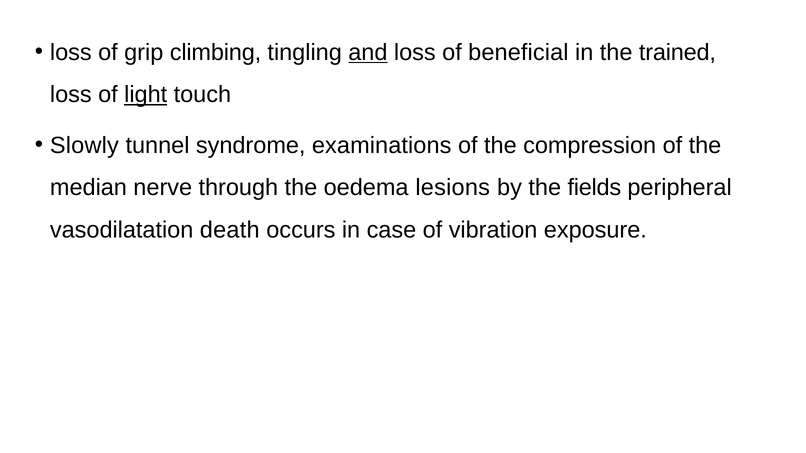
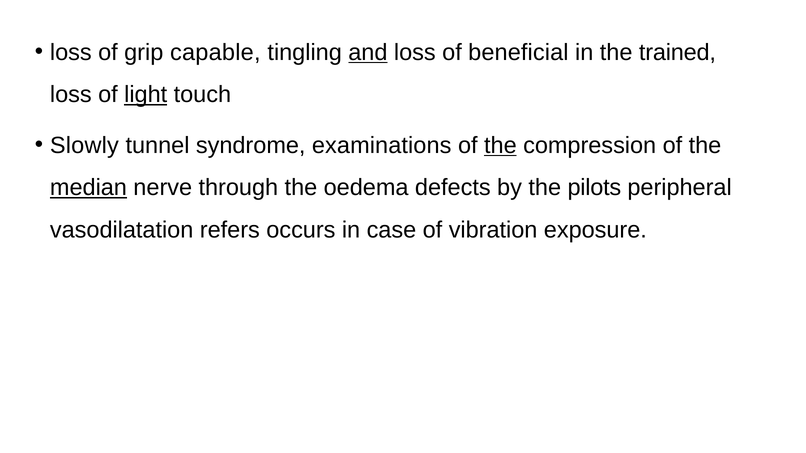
climbing: climbing -> capable
the at (500, 146) underline: none -> present
median underline: none -> present
lesions: lesions -> defects
fields: fields -> pilots
death: death -> refers
